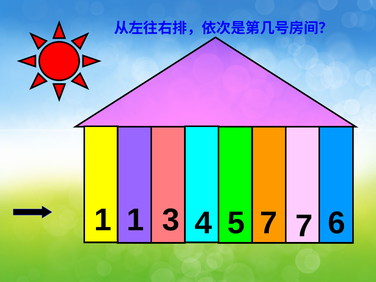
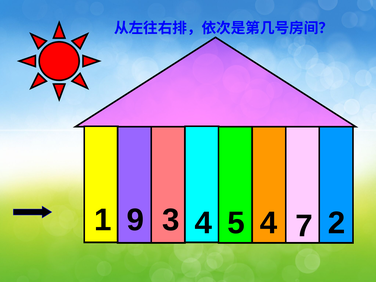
1 1: 1 -> 9
5 7: 7 -> 4
6: 6 -> 2
